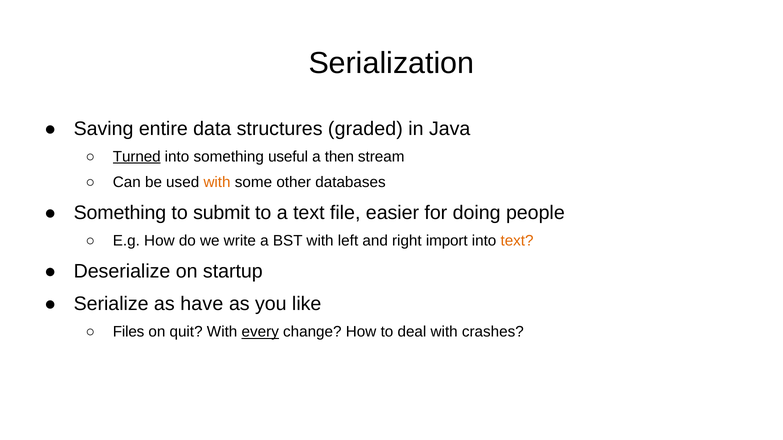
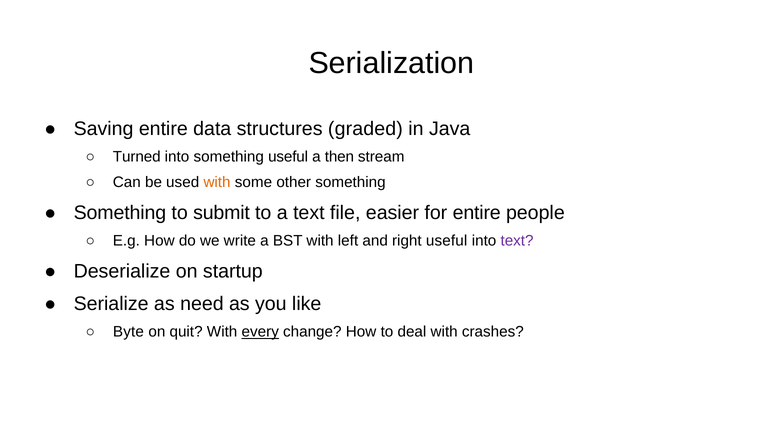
Turned underline: present -> none
other databases: databases -> something
for doing: doing -> entire
right import: import -> useful
text at (517, 241) colour: orange -> purple
have: have -> need
Files: Files -> Byte
